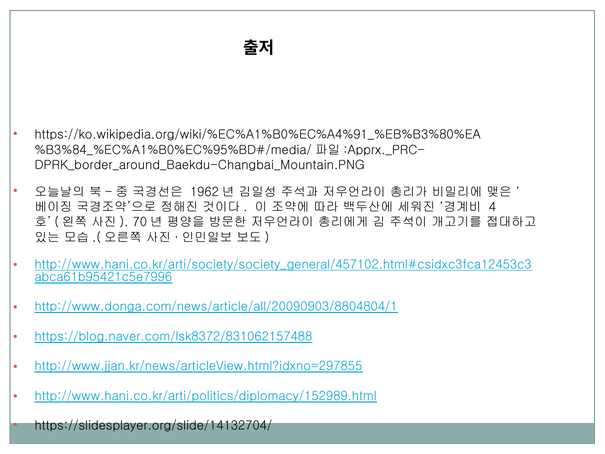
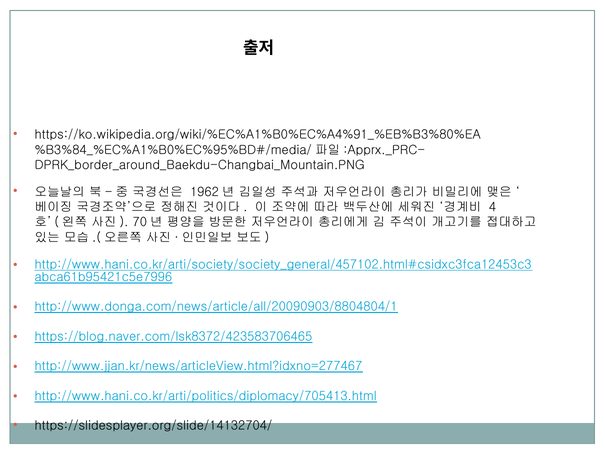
https://blog.naver.com/lsk8372/831062157488: https://blog.naver.com/lsk8372/831062157488 -> https://blog.naver.com/lsk8372/423583706465
http://www.jjan.kr/news/articleView.html?idxno=297855: http://www.jjan.kr/news/articleView.html?idxno=297855 -> http://www.jjan.kr/news/articleView.html?idxno=277467
http://www.hani.co.kr/arti/politics/diplomacy/152989.html: http://www.hani.co.kr/arti/politics/diplomacy/152989.html -> http://www.hani.co.kr/arti/politics/diplomacy/705413.html
